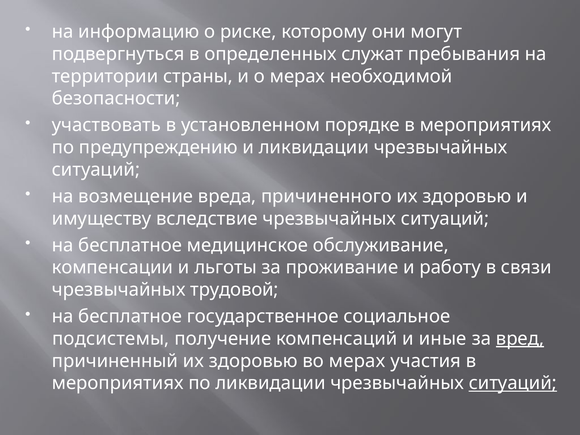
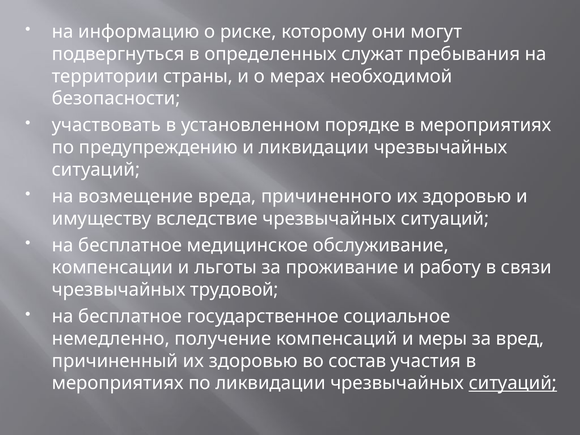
подсистемы: подсистемы -> немедленно
иные: иные -> меры
вред underline: present -> none
во мерах: мерах -> состав
